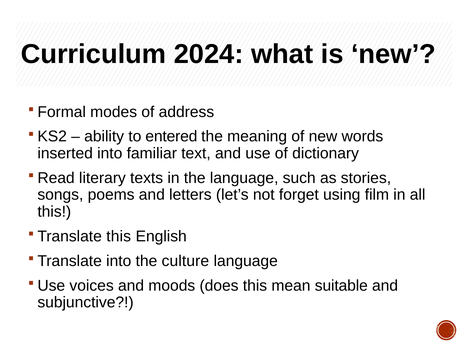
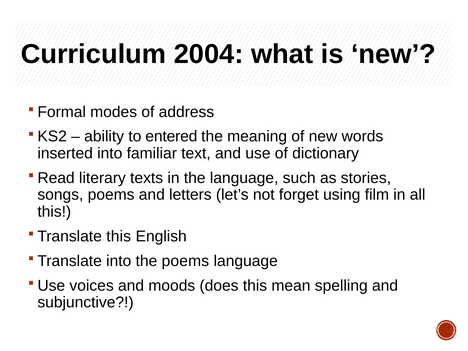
2024: 2024 -> 2004
the culture: culture -> poems
suitable: suitable -> spelling
